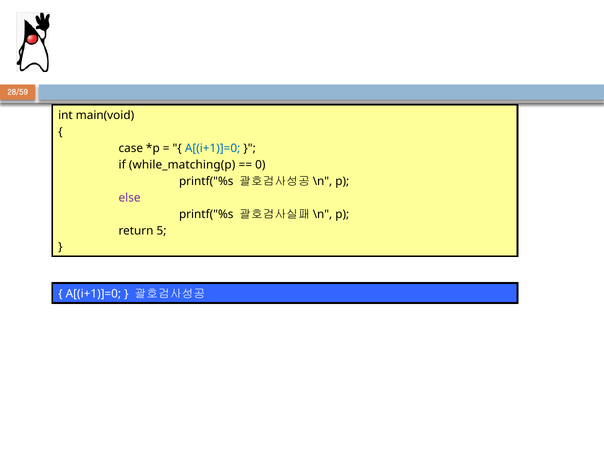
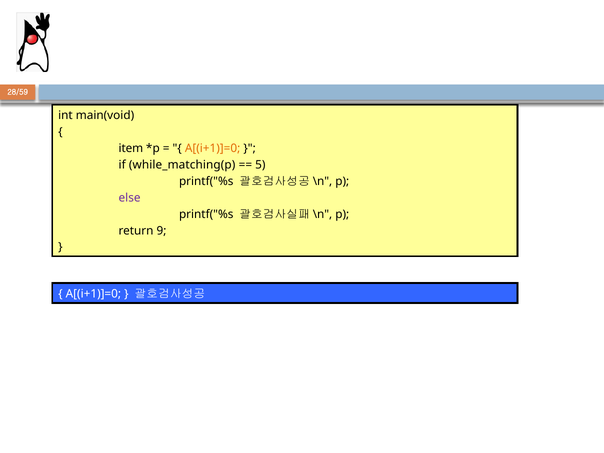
case: case -> item
A[(i+1)]=0 at (213, 148) colour: blue -> orange
0: 0 -> 5
5: 5 -> 9
